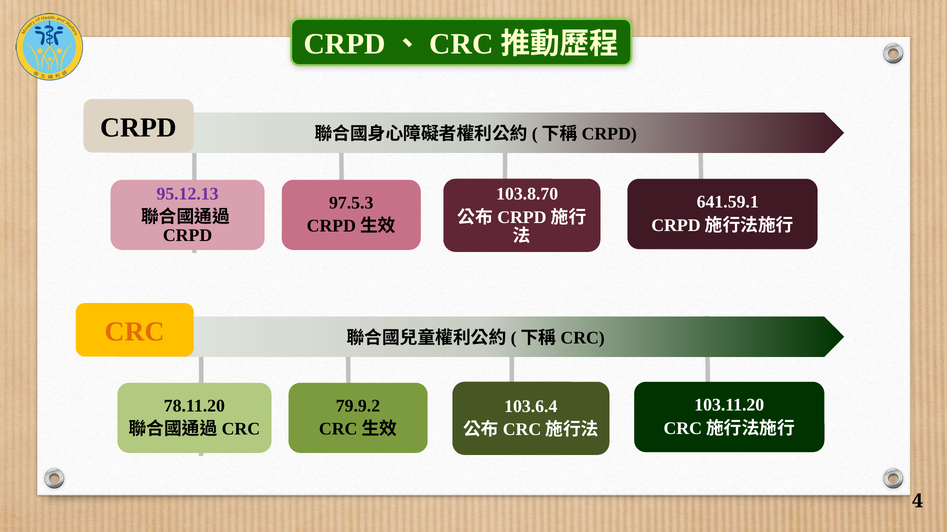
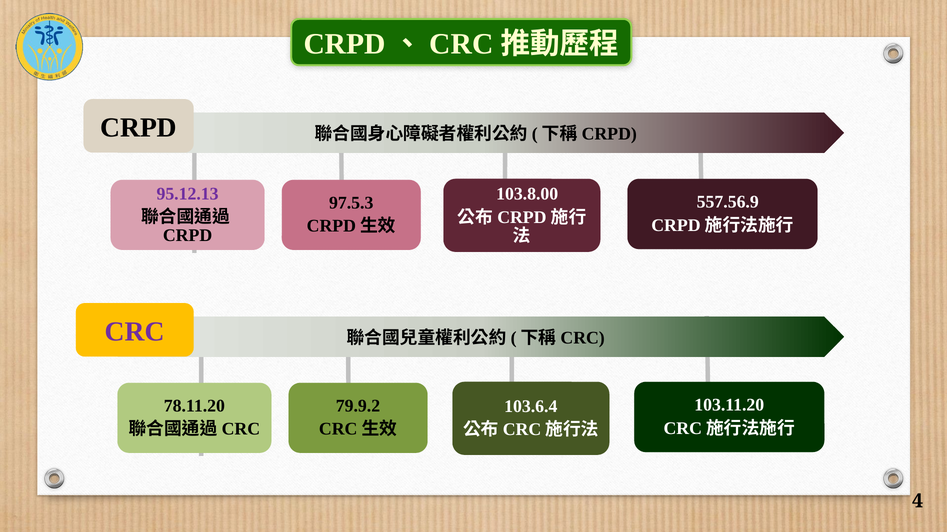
103.8.70: 103.8.70 -> 103.8.00
641.59.1: 641.59.1 -> 557.56.9
CRC at (135, 332) colour: orange -> purple
